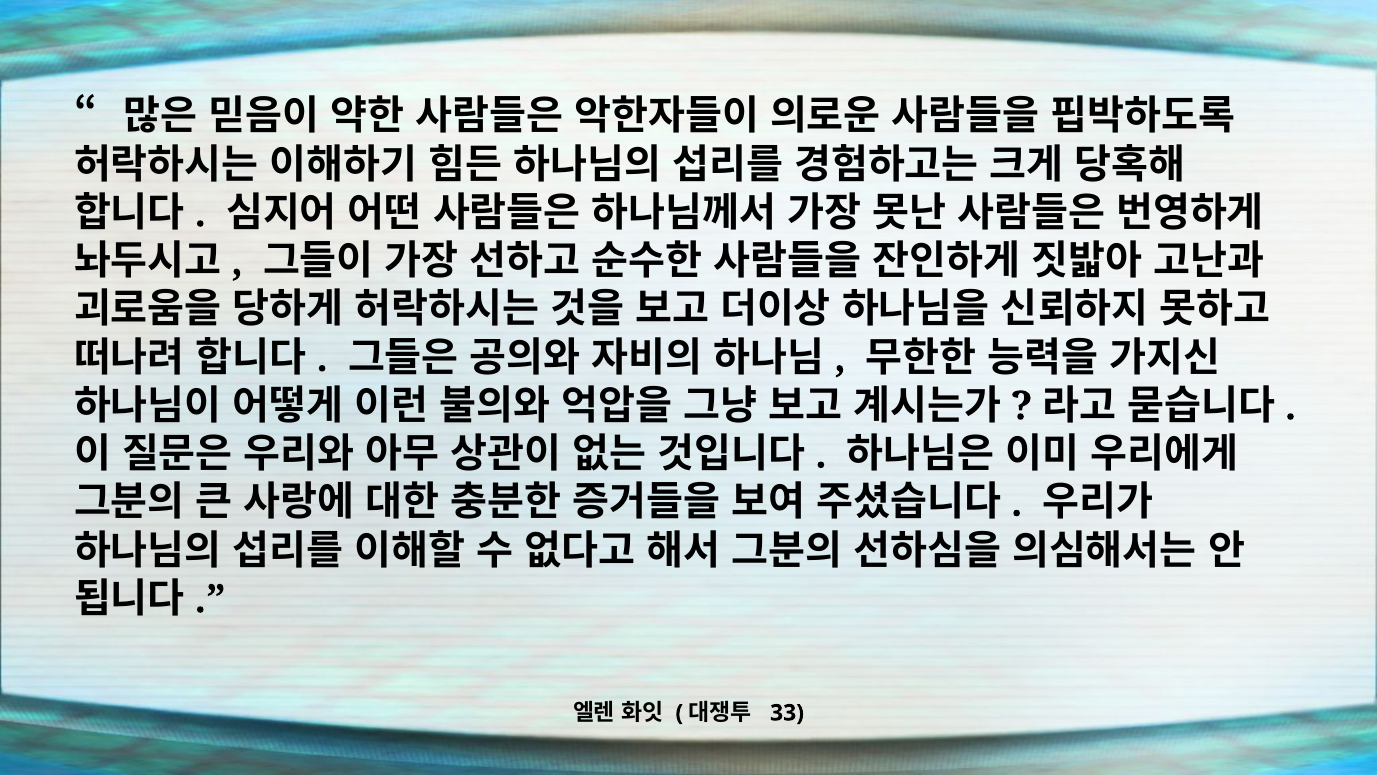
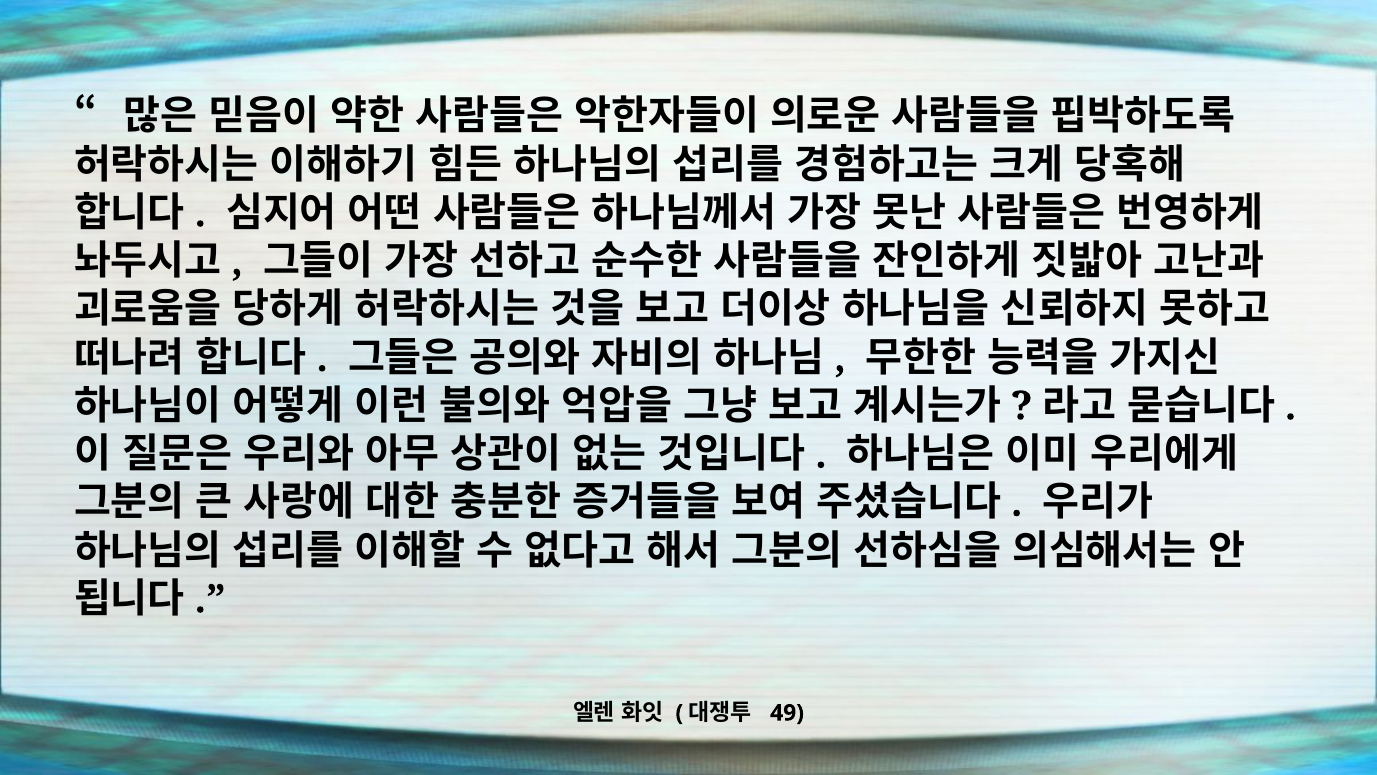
33: 33 -> 49
